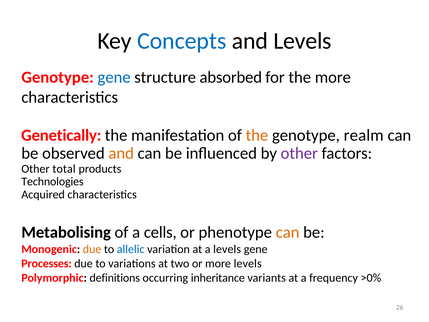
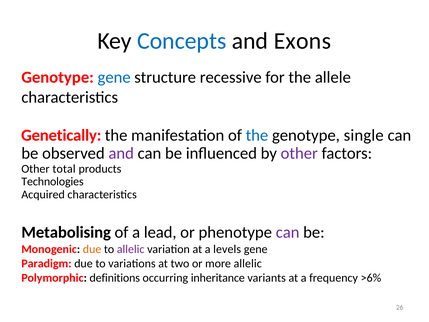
and Levels: Levels -> Exons
absorbed: absorbed -> recessive
the more: more -> allele
the at (257, 135) colour: orange -> blue
realm: realm -> single
and at (121, 153) colour: orange -> purple
cells: cells -> lead
can at (288, 232) colour: orange -> purple
allelic at (131, 249) colour: blue -> purple
Processes: Processes -> Paradigm
more levels: levels -> allelic
>0%: >0% -> >6%
